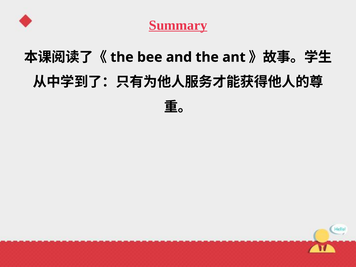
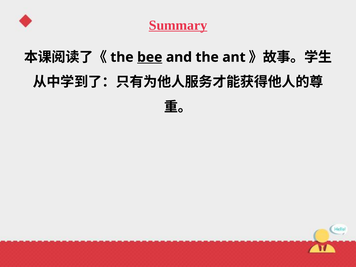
bee underline: none -> present
